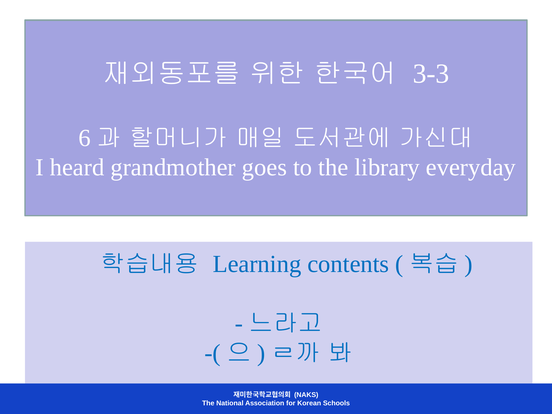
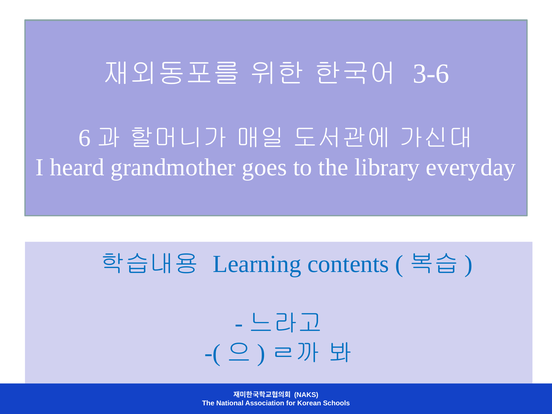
3-3: 3-3 -> 3-6
